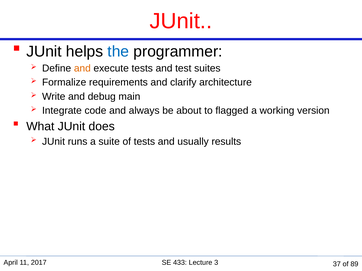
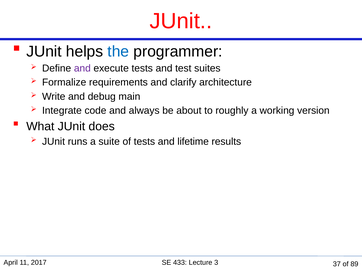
and at (82, 68) colour: orange -> purple
flagged: flagged -> roughly
usually: usually -> lifetime
